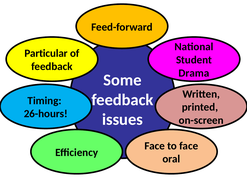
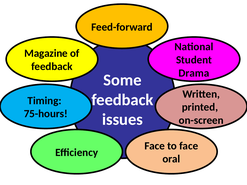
Particular: Particular -> Magazine
26-hours: 26-hours -> 75-hours
